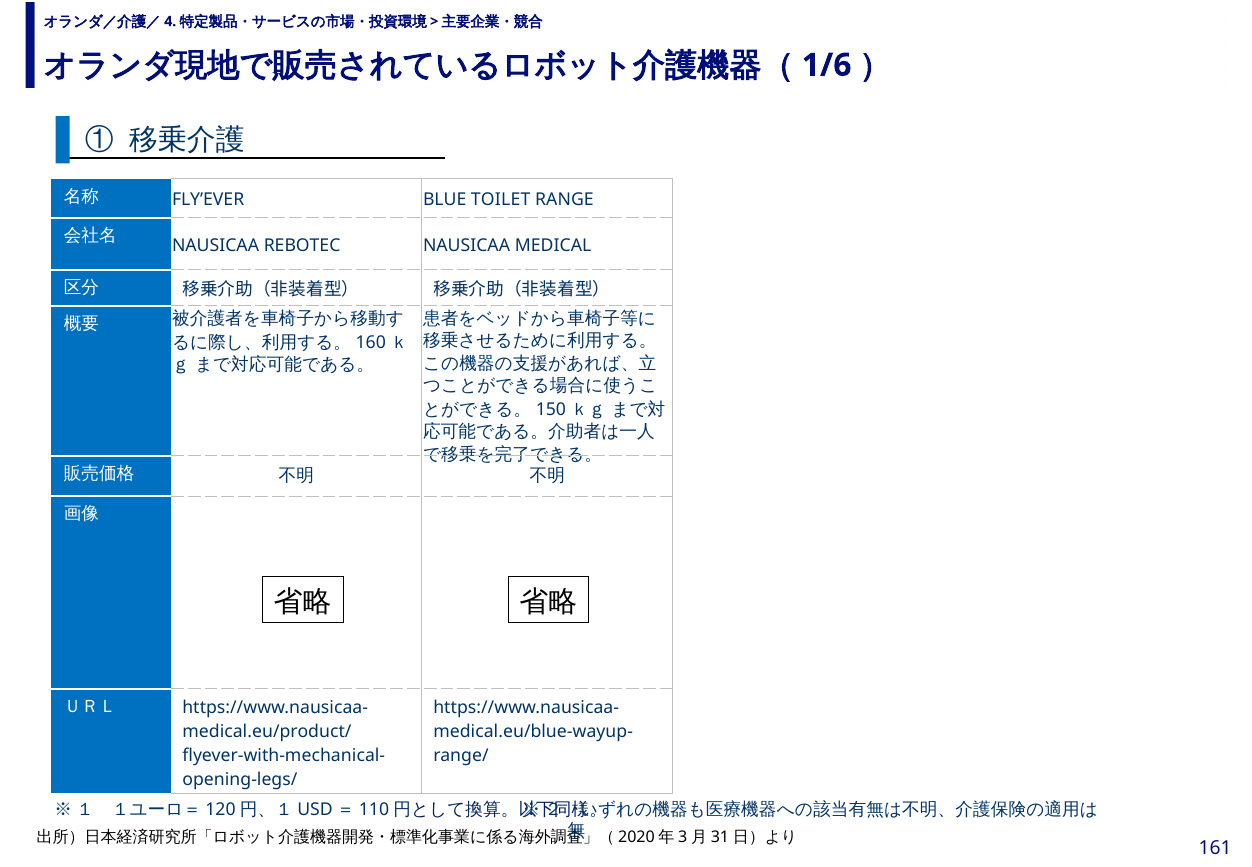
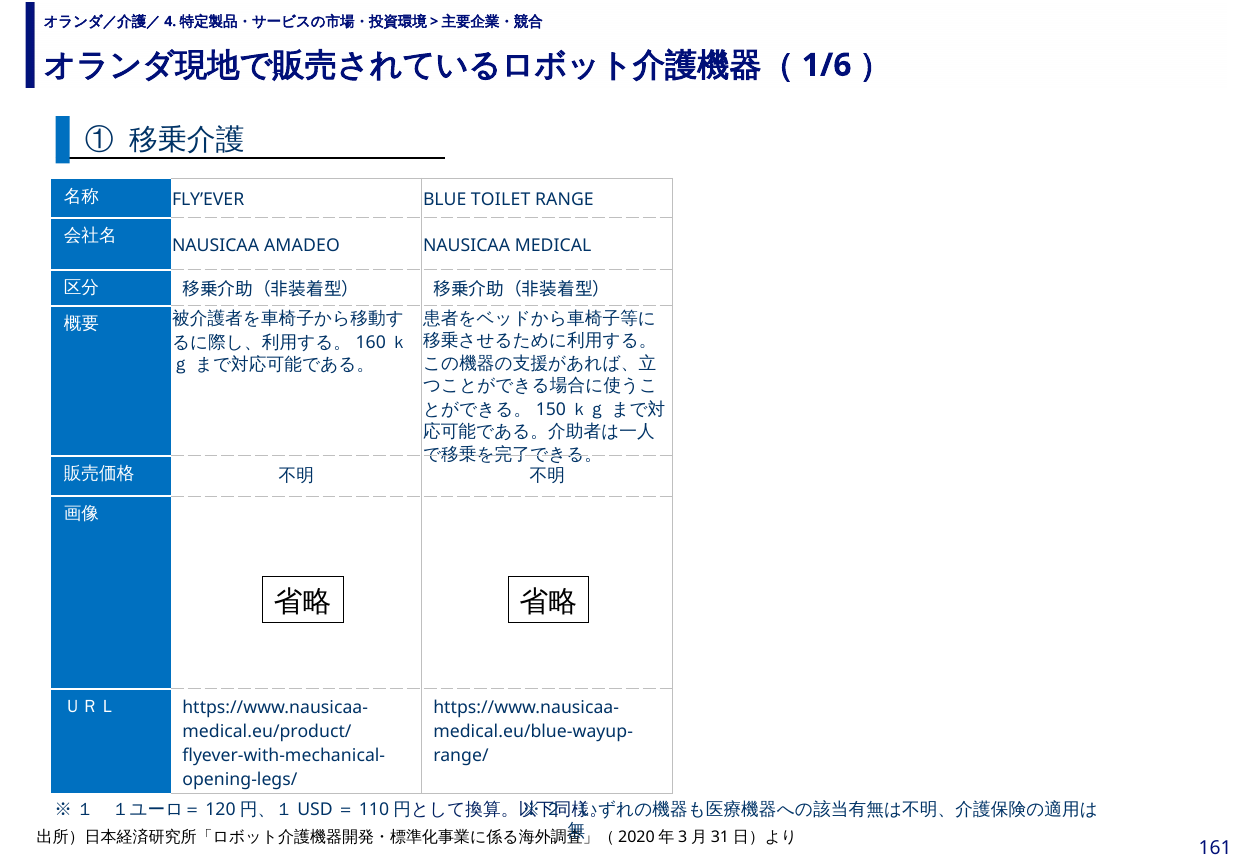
REBOTEC: REBOTEC -> AMADEO
